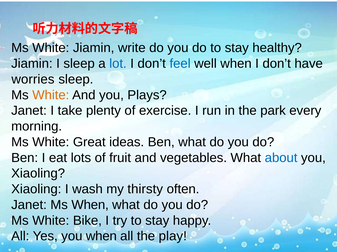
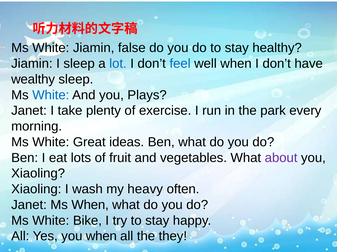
write: write -> false
worries: worries -> wealthy
White at (51, 95) colour: orange -> blue
about colour: blue -> purple
thirsty: thirsty -> heavy
play: play -> they
